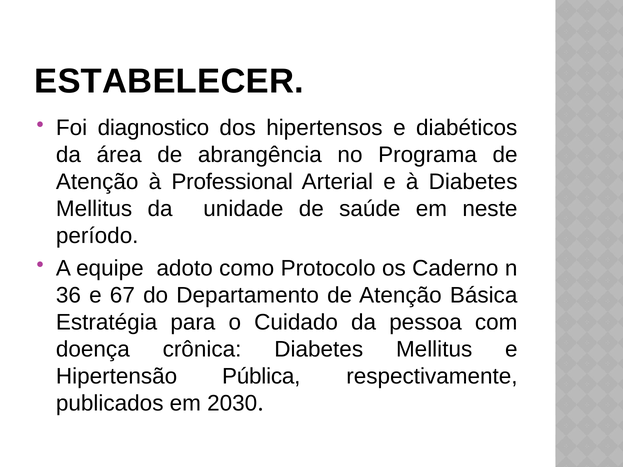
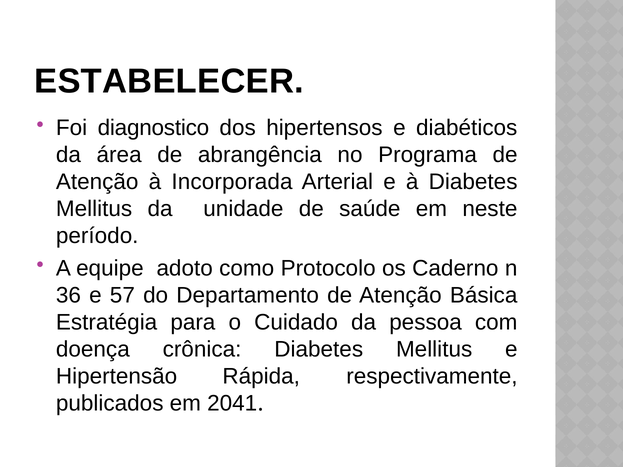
Professional: Professional -> Incorporada
67: 67 -> 57
Pública: Pública -> Rápida
2030: 2030 -> 2041
